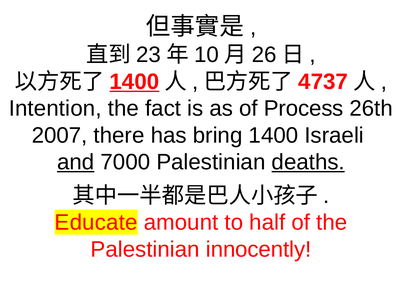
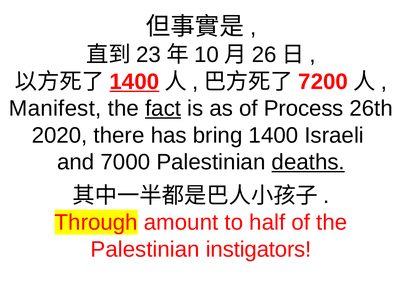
4737: 4737 -> 7200
Intention: Intention -> Manifest
fact underline: none -> present
2007: 2007 -> 2020
and underline: present -> none
Educate: Educate -> Through
innocently: innocently -> instigators
